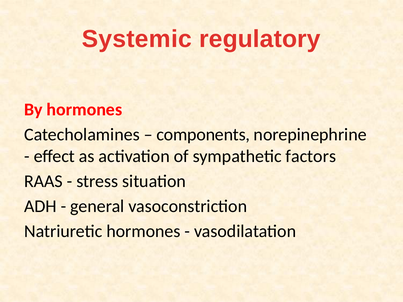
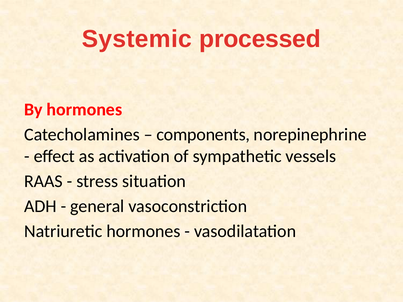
regulatory: regulatory -> processed
factors: factors -> vessels
